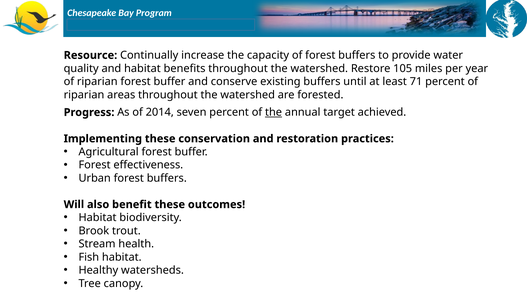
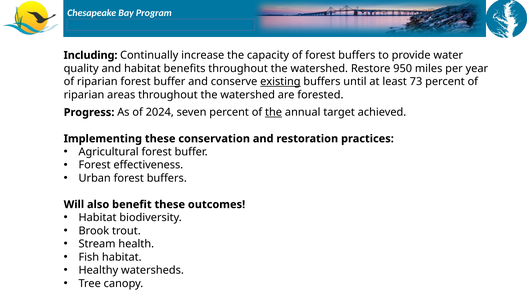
Resource: Resource -> Including
105: 105 -> 950
existing underline: none -> present
71: 71 -> 73
2014: 2014 -> 2024
